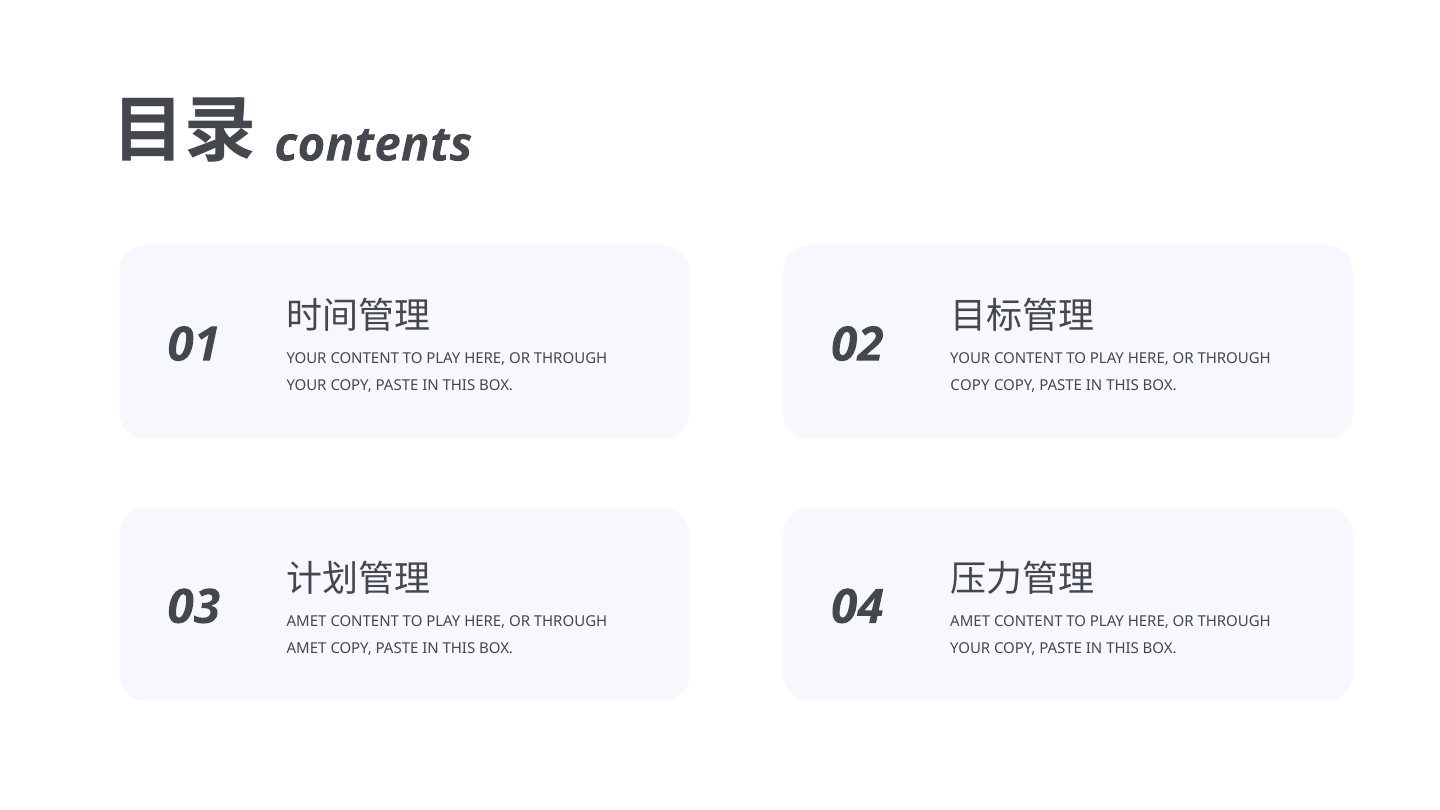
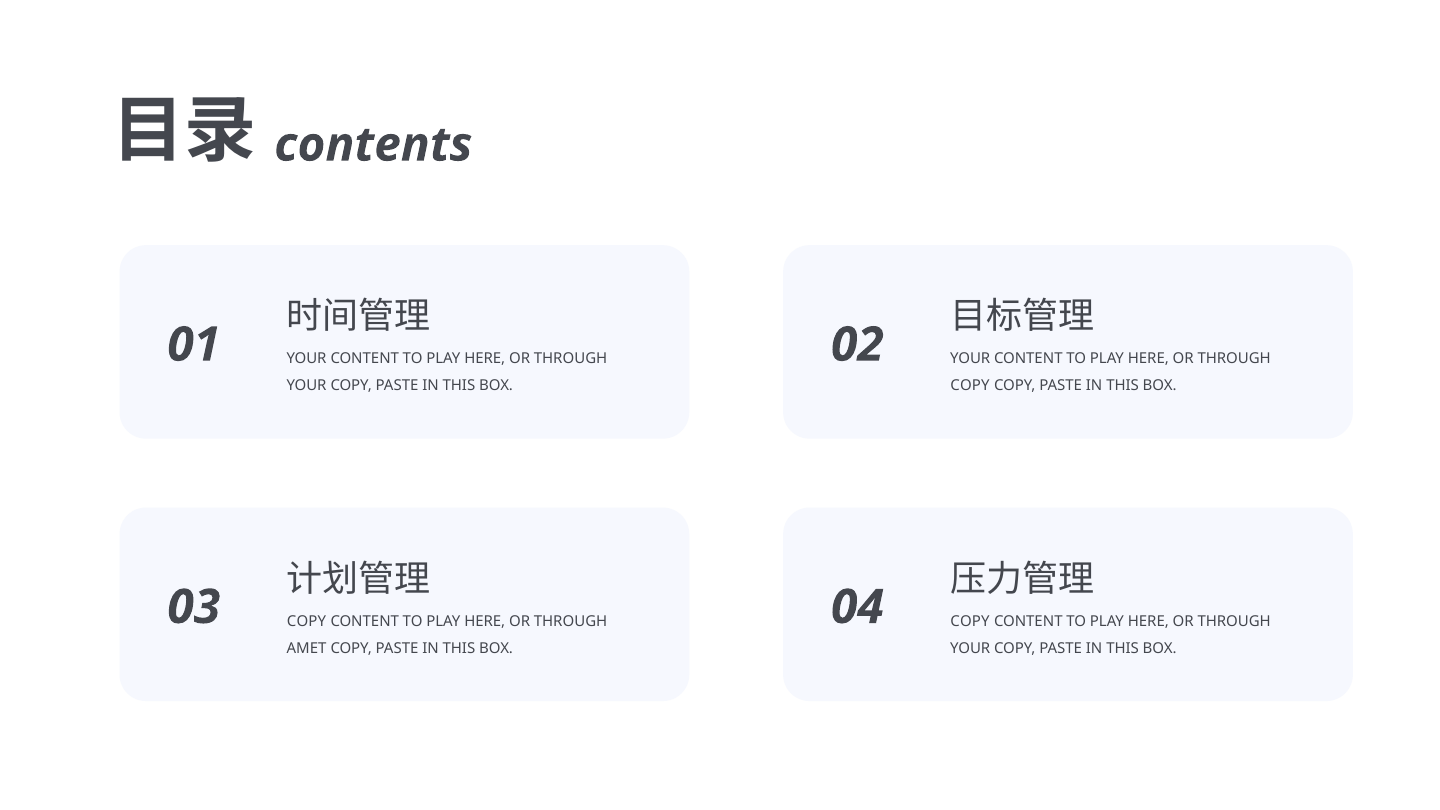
AMET at (307, 621): AMET -> COPY
AMET at (970, 621): AMET -> COPY
